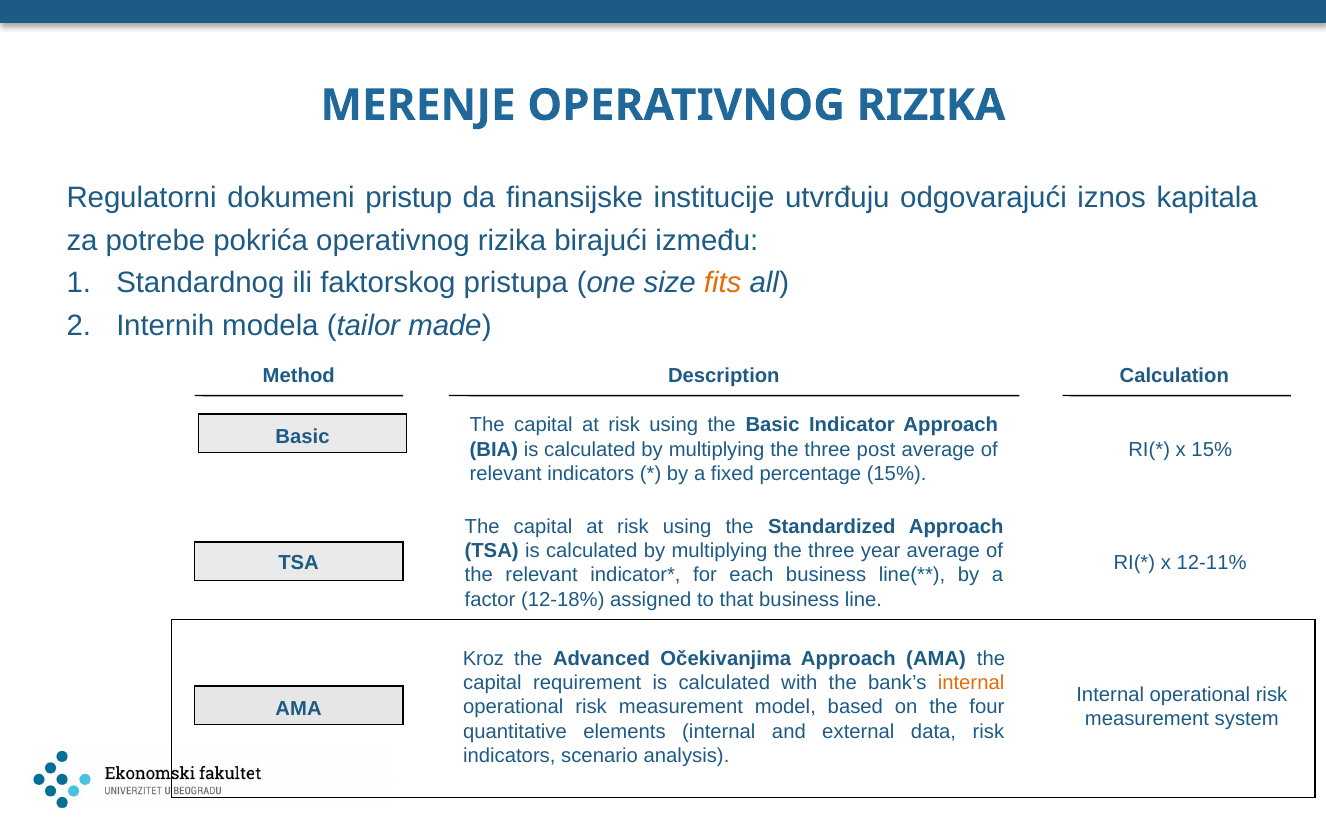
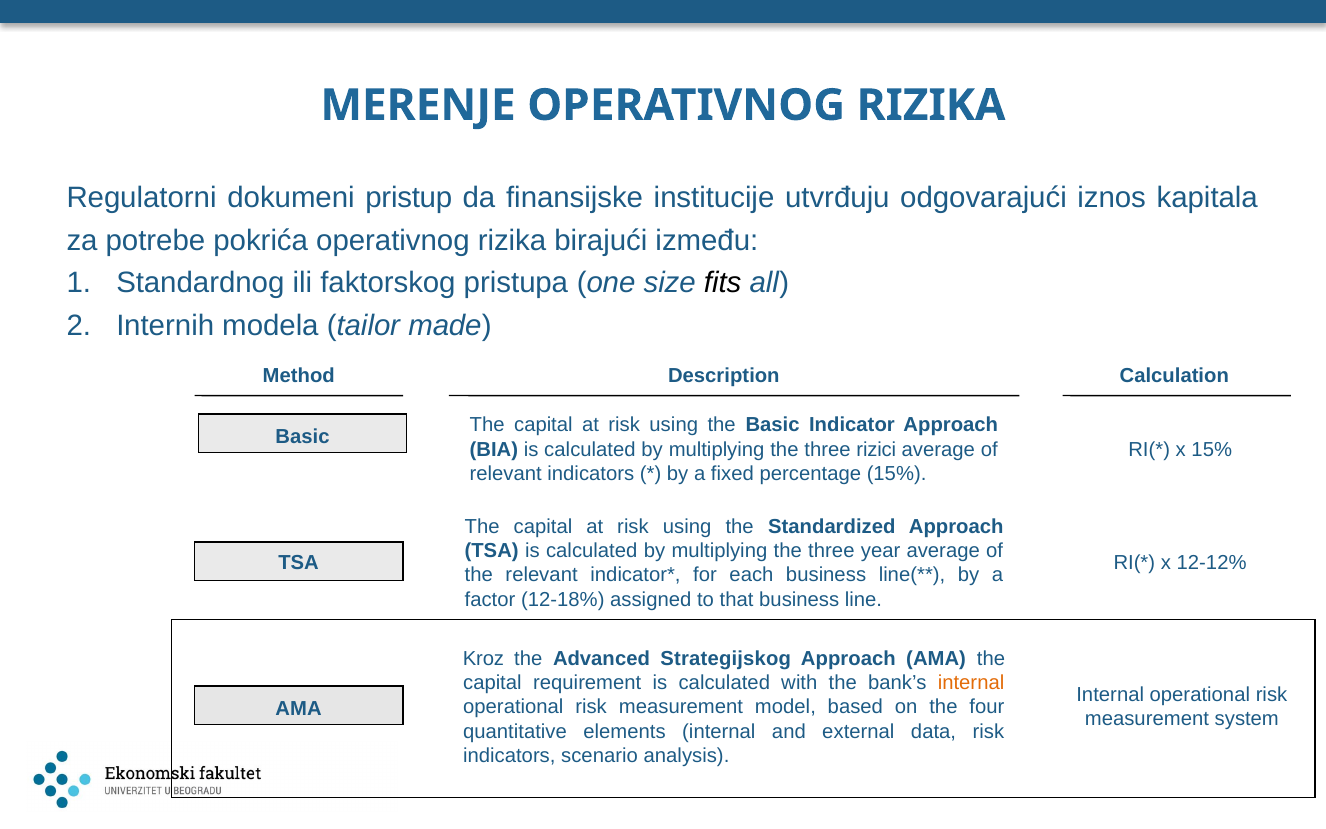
fits colour: orange -> black
post: post -> rizici
12-11%: 12-11% -> 12-12%
Očekivanjima: Očekivanjima -> Strategijskog
